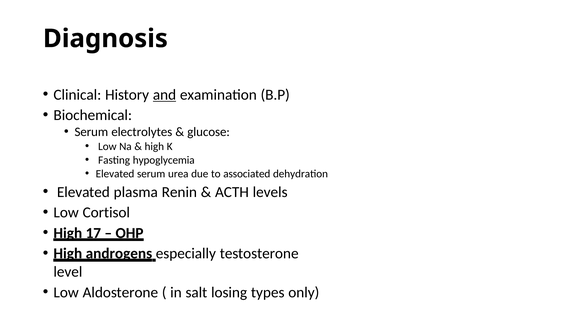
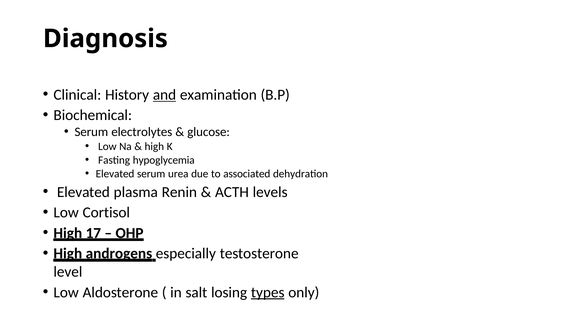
types underline: none -> present
